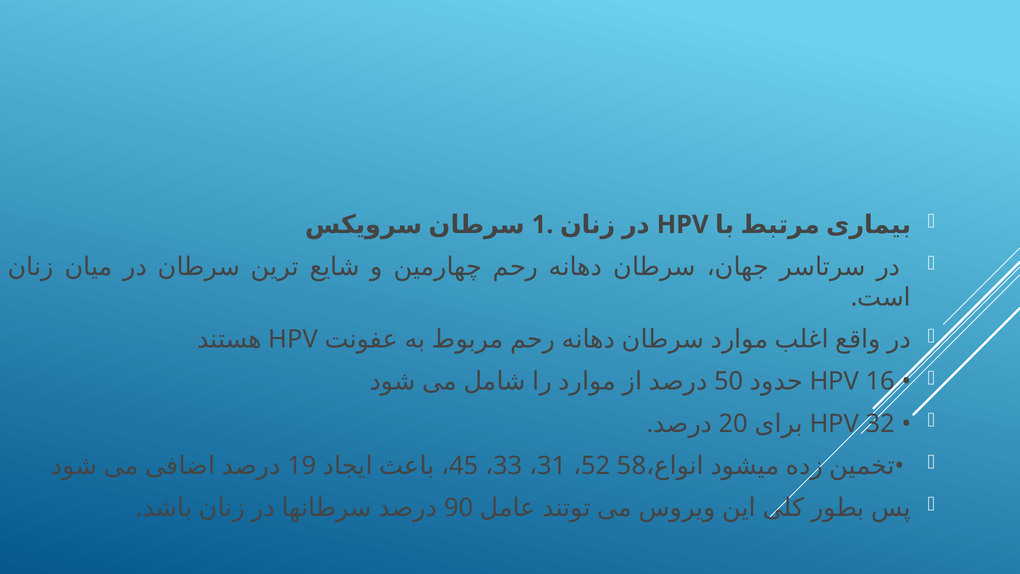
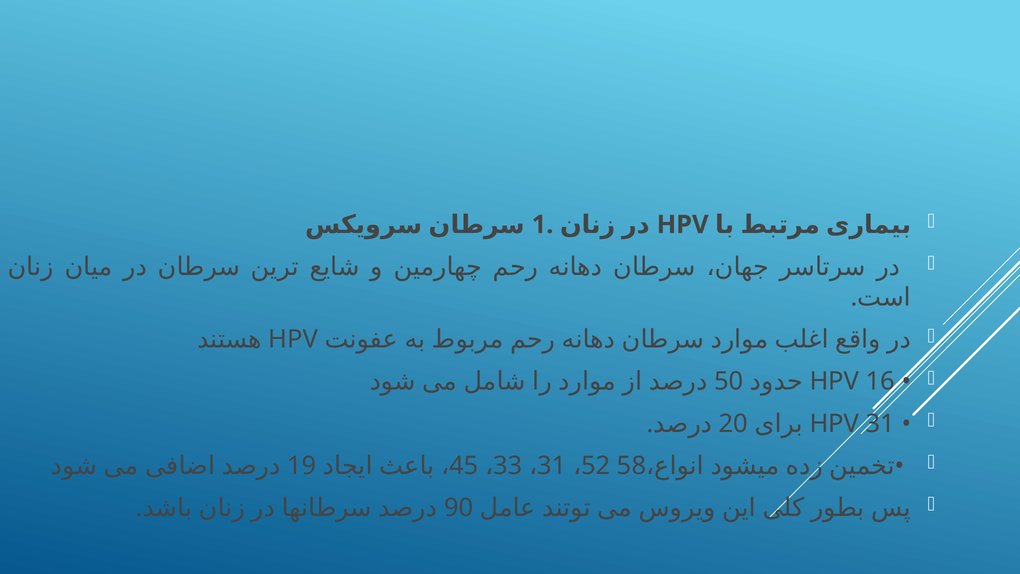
HPV 32: 32 -> 31
